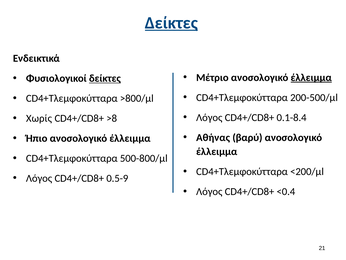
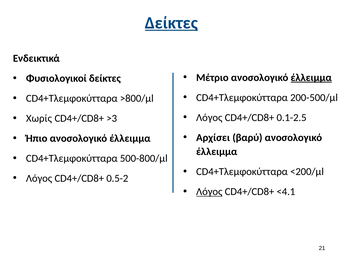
δείκτες at (105, 78) underline: present -> none
0.1-8.4: 0.1-8.4 -> 0.1-2.5
>8: >8 -> >3
Αθήνας: Αθήνας -> Αρχίσει
0.5-9: 0.5-9 -> 0.5-2
Λόγος at (209, 191) underline: none -> present
<0.4: <0.4 -> <4.1
